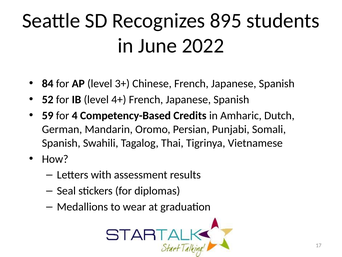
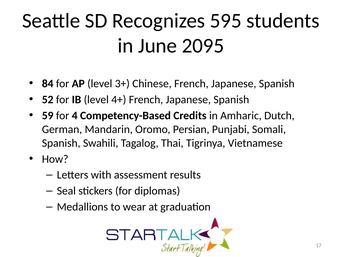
895: 895 -> 595
2022: 2022 -> 2095
